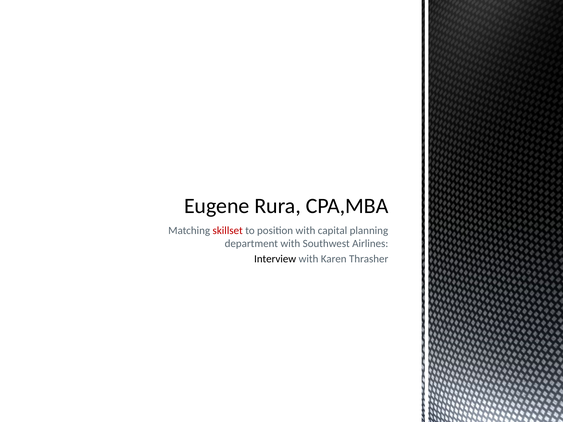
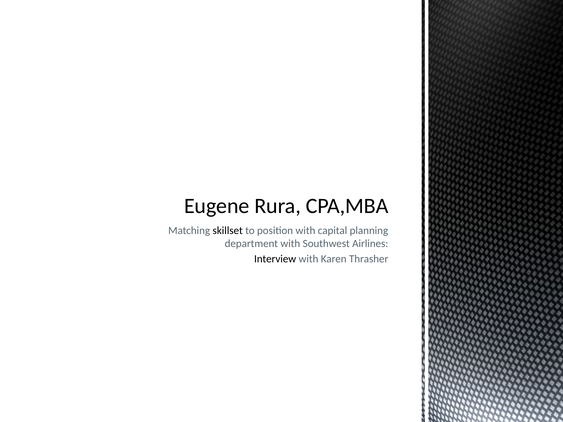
skillset colour: red -> black
